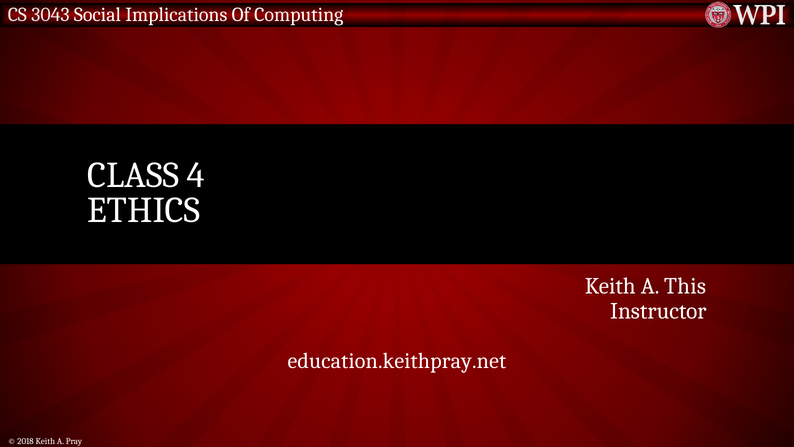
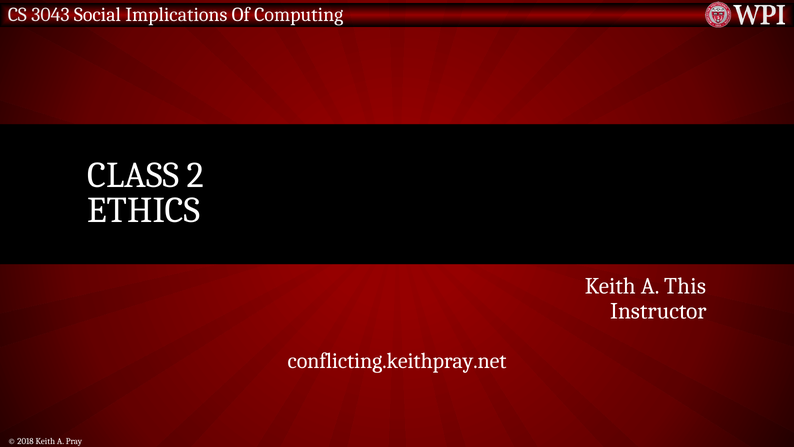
4: 4 -> 2
education.keithpray.net: education.keithpray.net -> conflicting.keithpray.net
